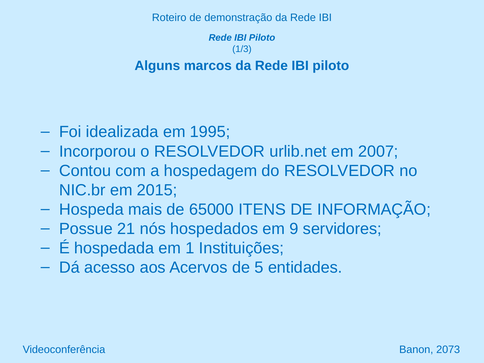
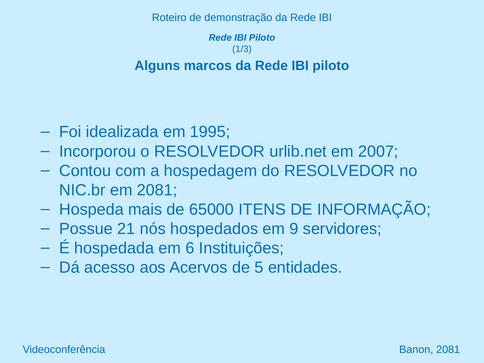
em 2015: 2015 -> 2081
1: 1 -> 6
Banon 2073: 2073 -> 2081
